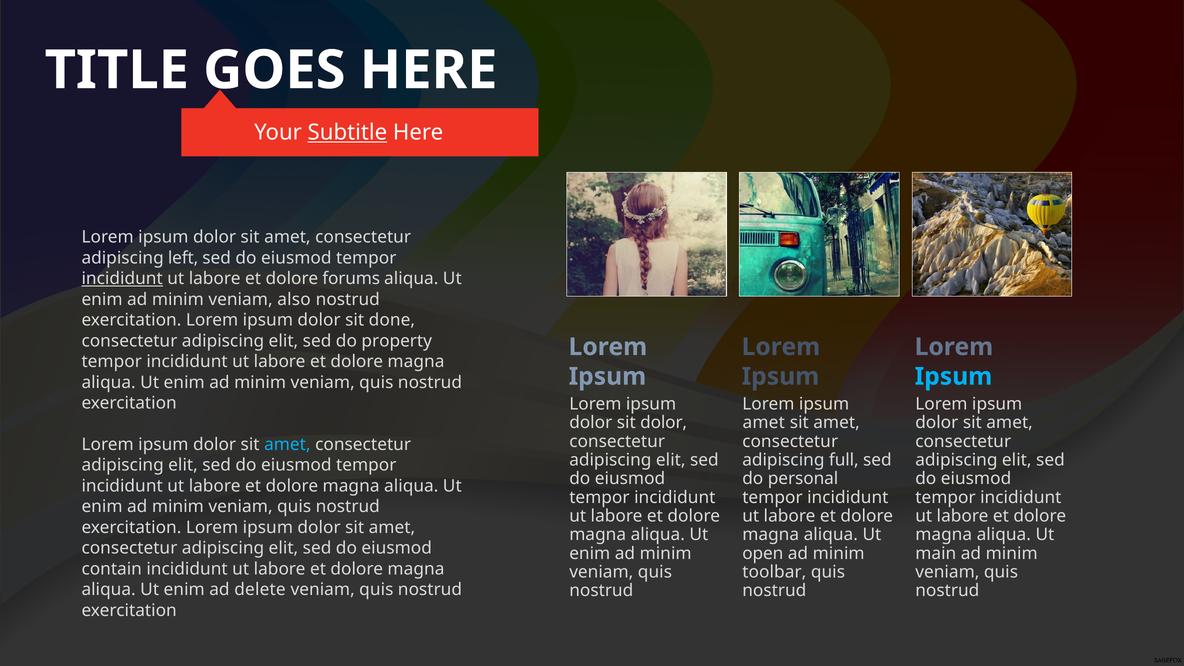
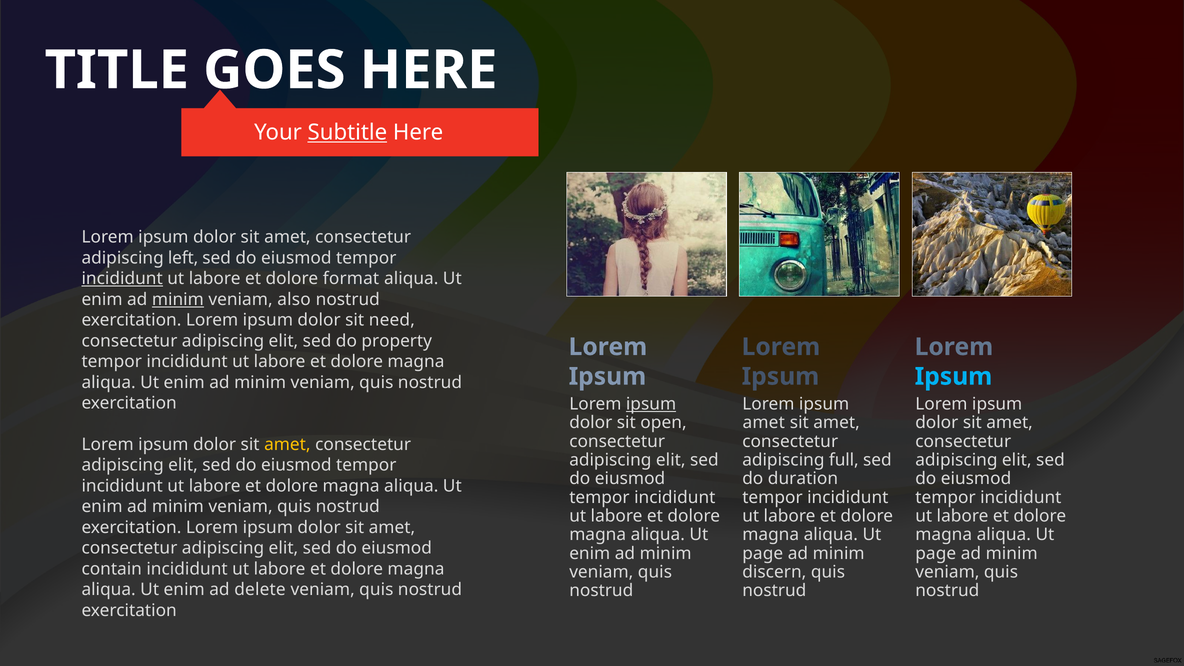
forums: forums -> format
minim at (178, 299) underline: none -> present
done: done -> need
ipsum at (651, 404) underline: none -> present
sit dolor: dolor -> open
amet at (287, 445) colour: light blue -> yellow
personal: personal -> duration
open at (763, 553): open -> page
main at (936, 553): main -> page
toolbar: toolbar -> discern
